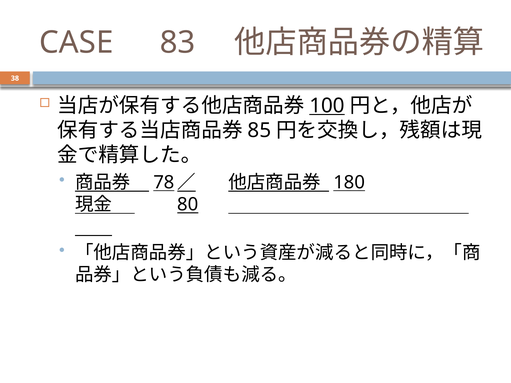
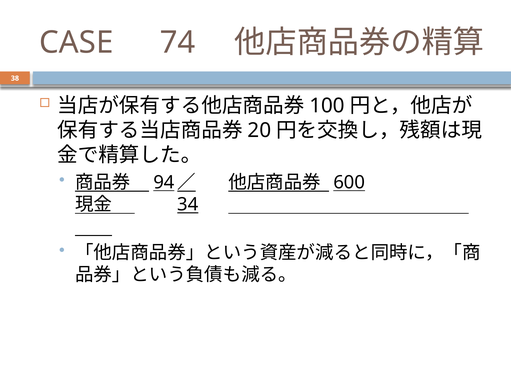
83: 83 -> 74
100 underline: present -> none
85: 85 -> 20
78: 78 -> 94
180: 180 -> 600
80: 80 -> 34
